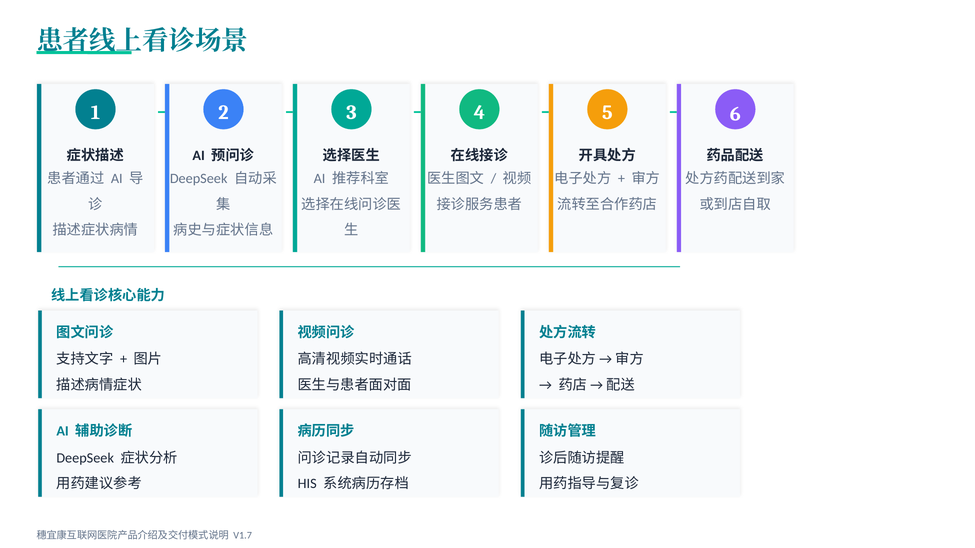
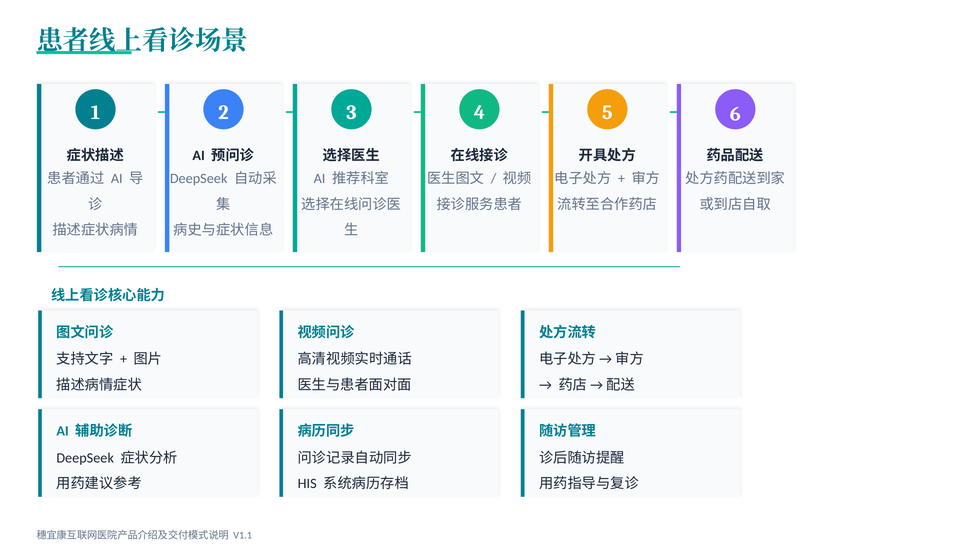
V1.7: V1.7 -> V1.1
